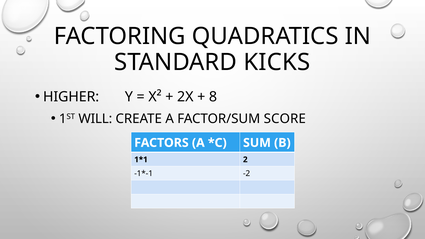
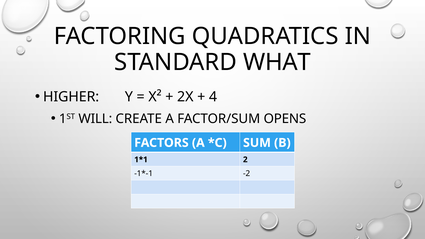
KICKS: KICKS -> WHAT
8: 8 -> 4
SCORE: SCORE -> OPENS
